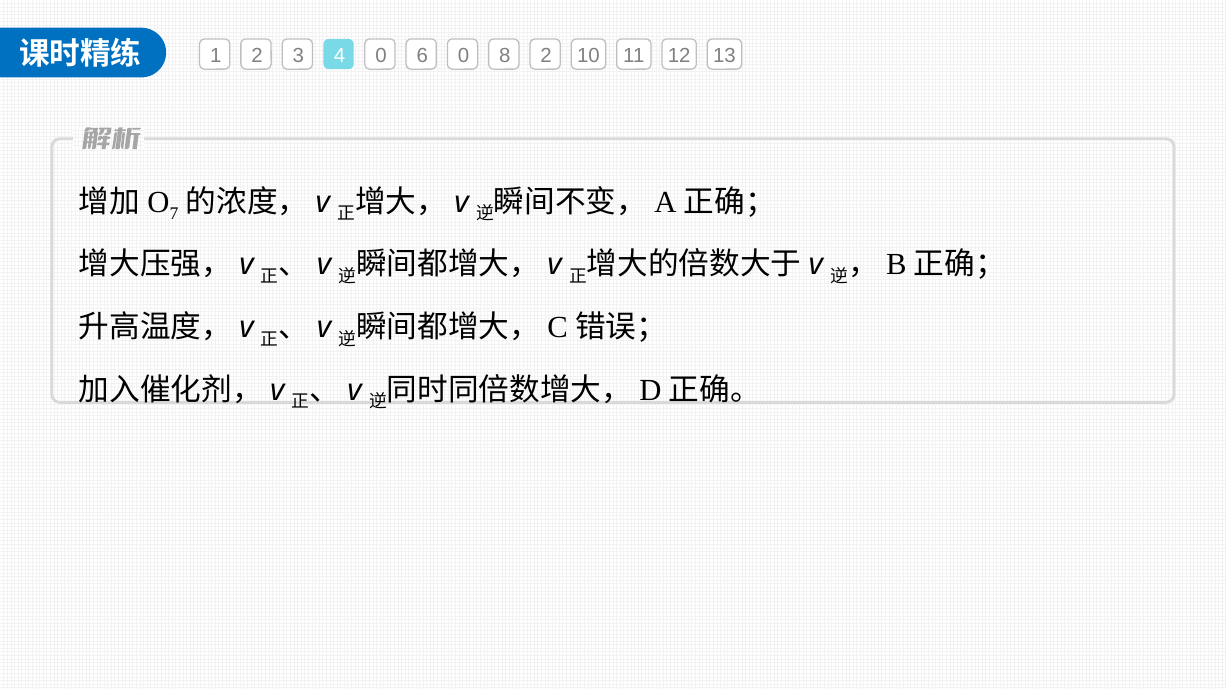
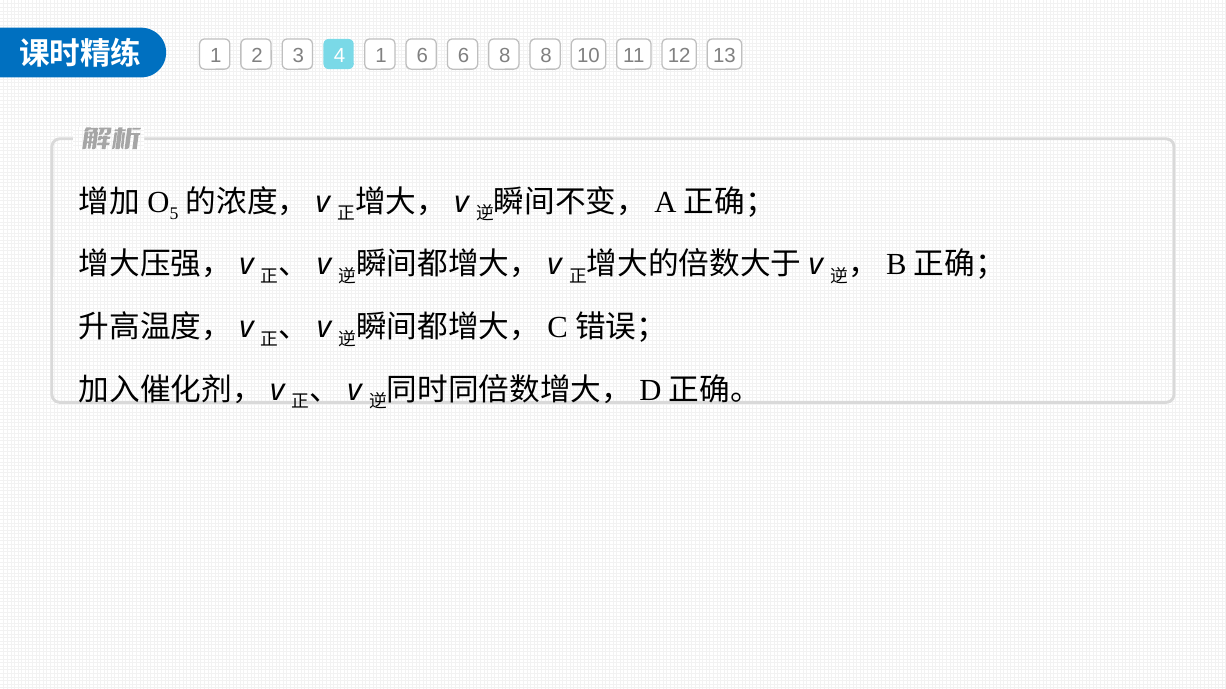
4 0: 0 -> 1
6 0: 0 -> 6
8 2: 2 -> 8
7: 7 -> 5
